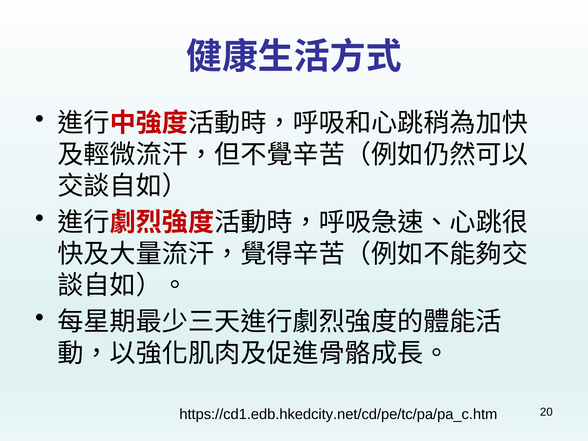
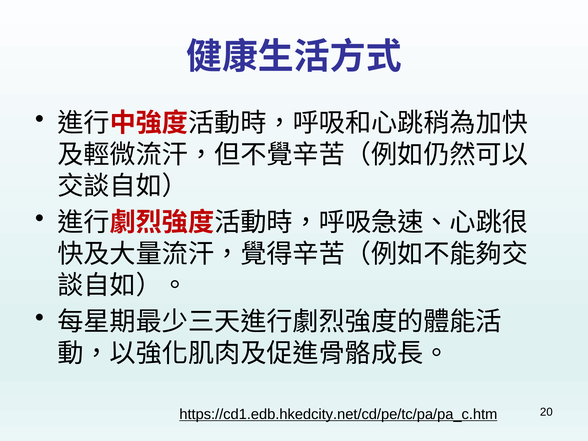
https://cd1.edb.hkedcity.net/cd/pe/tc/pa/pa_c.htm underline: none -> present
